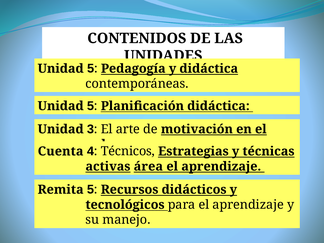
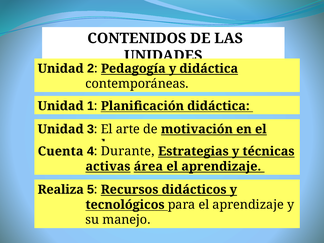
5 at (91, 69): 5 -> 2
5 at (90, 106): 5 -> 1
Técnicos: Técnicos -> Durante
Remita: Remita -> Realiza
